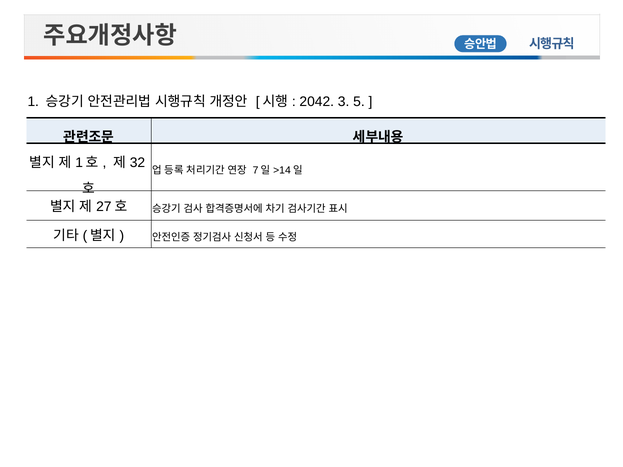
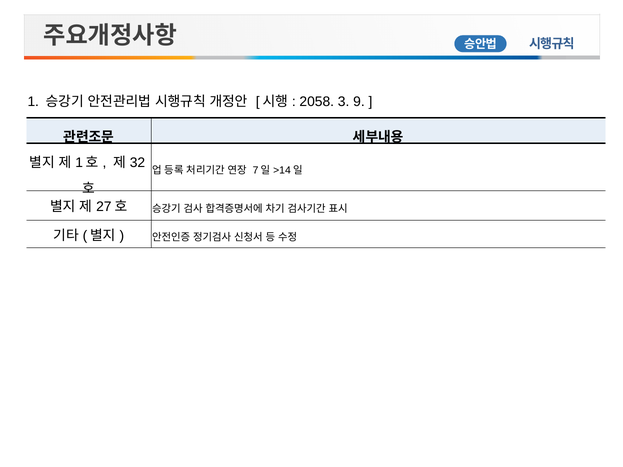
2042: 2042 -> 2058
5: 5 -> 9
